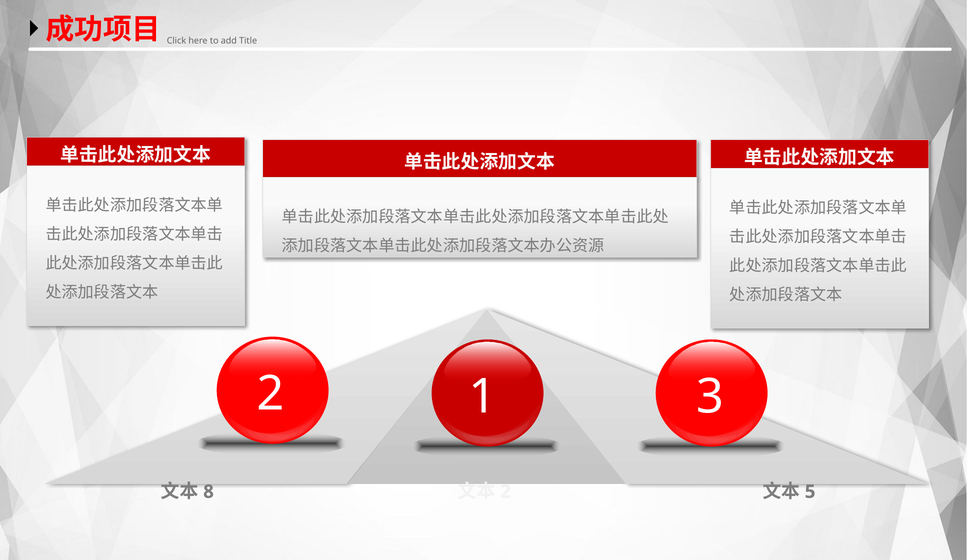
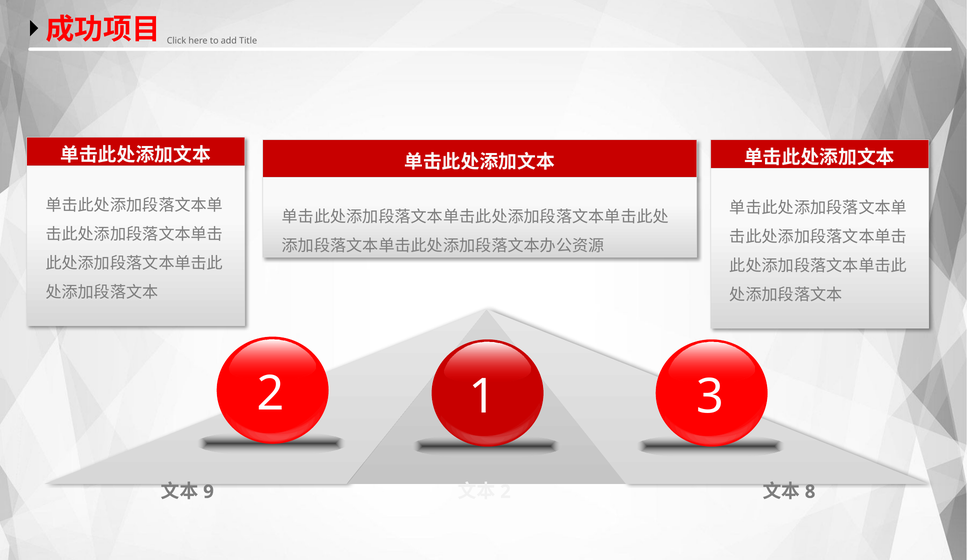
8: 8 -> 9
5: 5 -> 8
